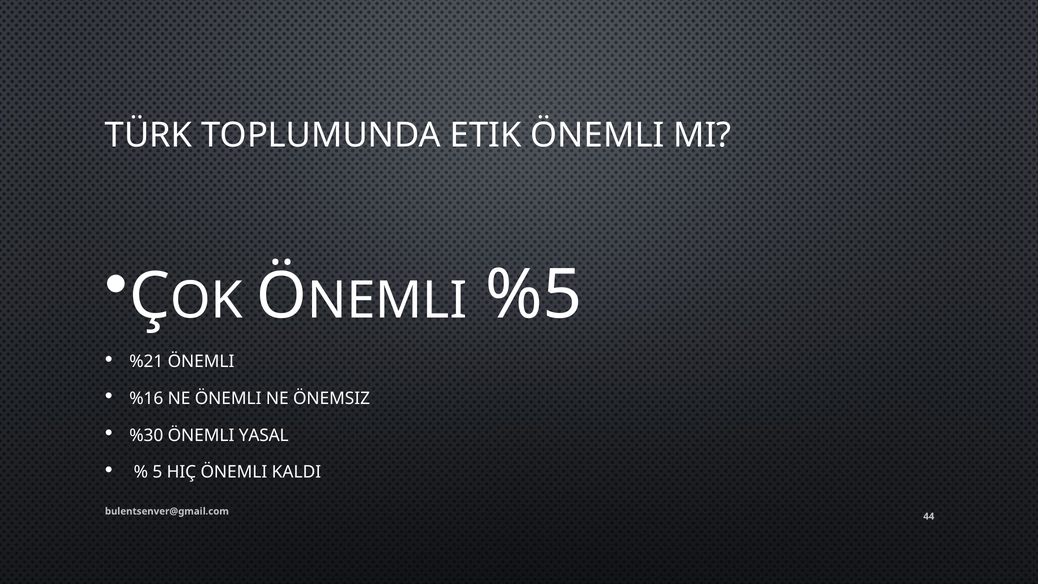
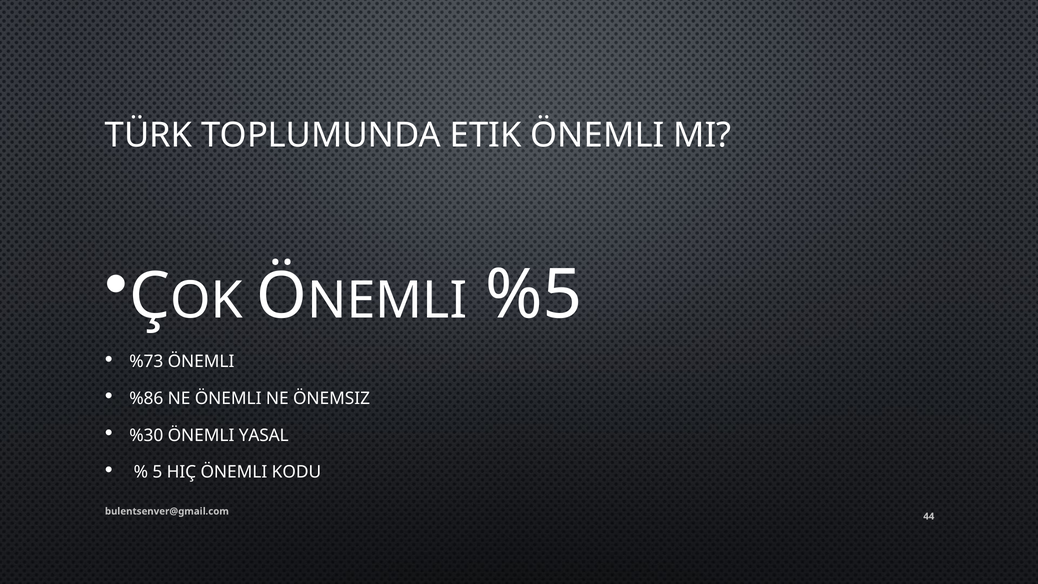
%21: %21 -> %73
%16: %16 -> %86
KALDI: KALDI -> KODU
